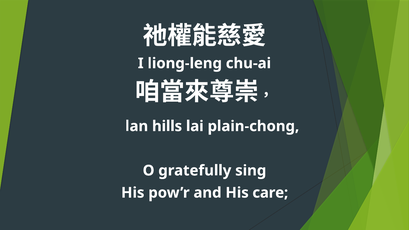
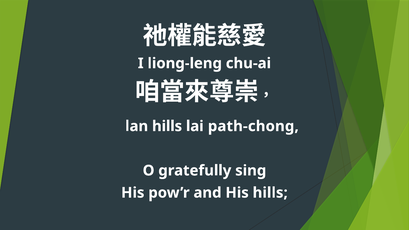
plain-chong: plain-chong -> path-chong
His care: care -> hills
